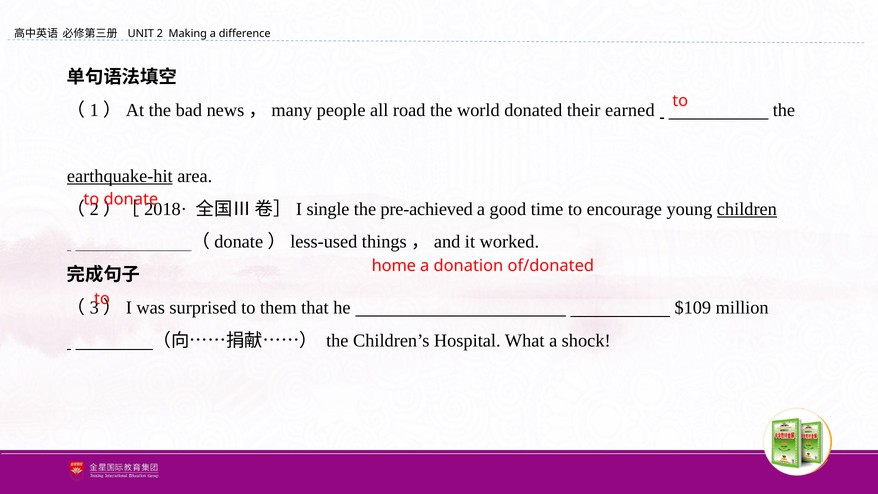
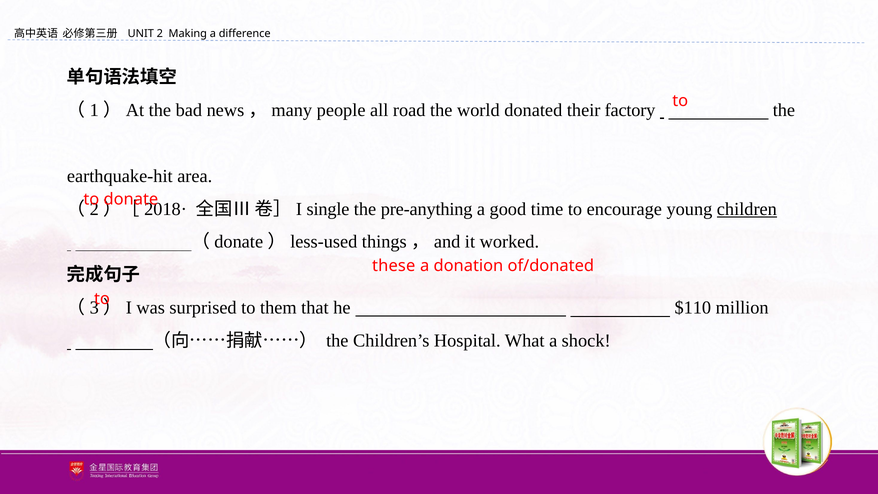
earned: earned -> factory
earthquake-hit underline: present -> none
pre-achieved: pre-achieved -> pre-anything
home: home -> these
$109: $109 -> $110
